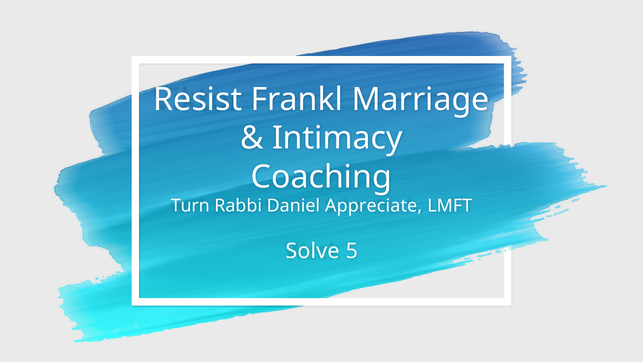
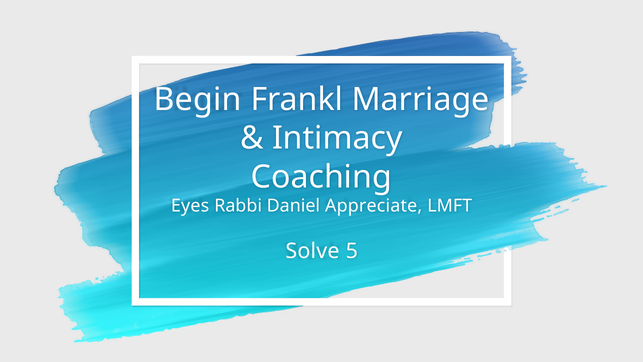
Resist: Resist -> Begin
Turn: Turn -> Eyes
